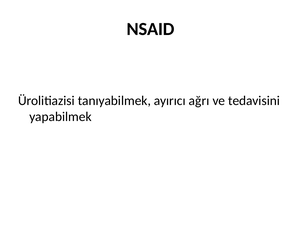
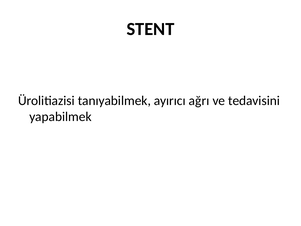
NSAID: NSAID -> STENT
